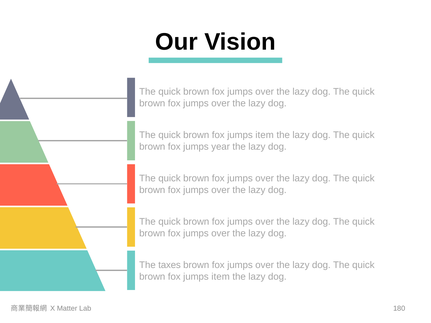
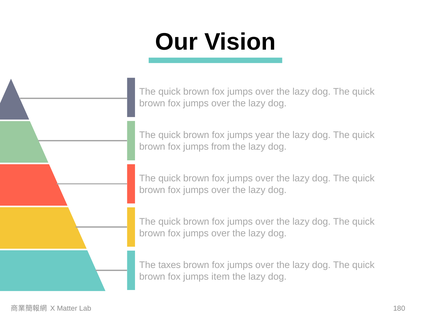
item at (265, 135): item -> year
year: year -> from
